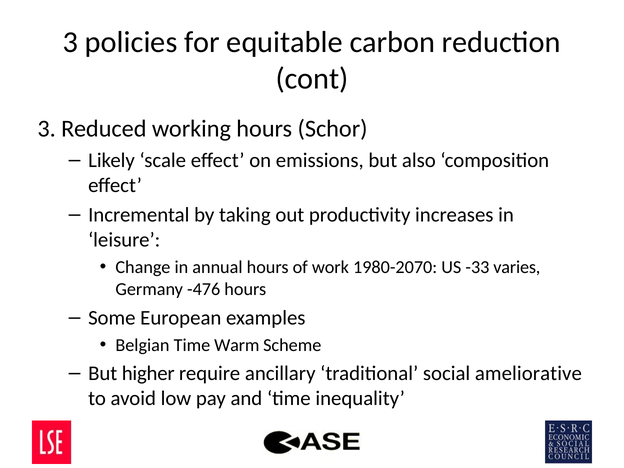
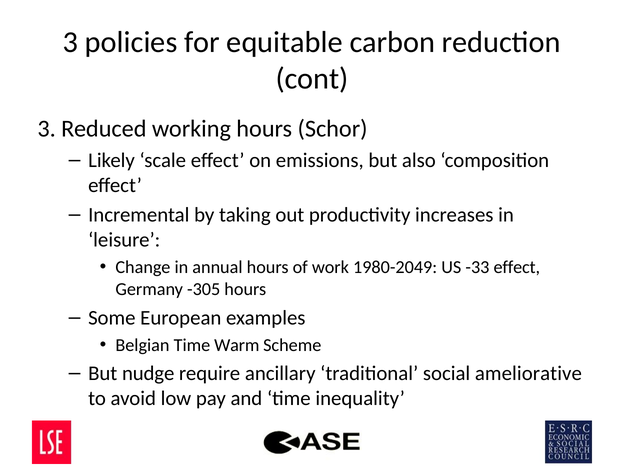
1980-2070: 1980-2070 -> 1980-2049
-33 varies: varies -> effect
-476: -476 -> -305
higher: higher -> nudge
